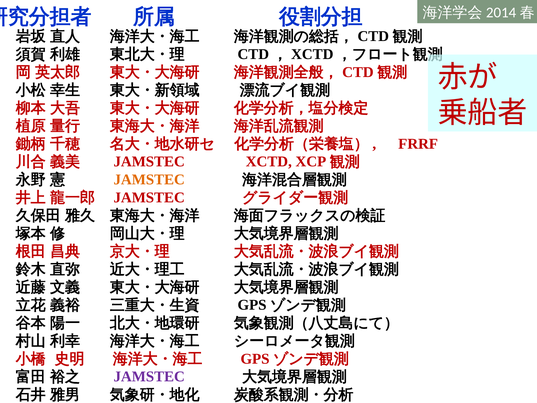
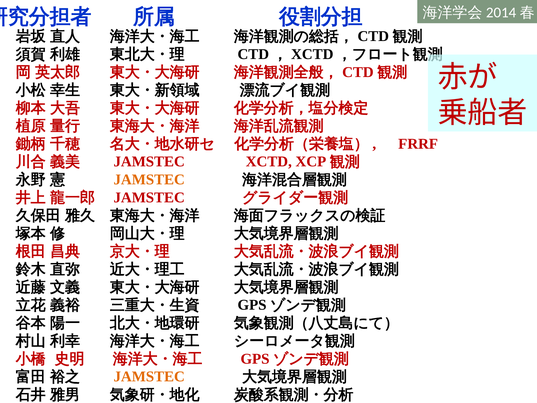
JAMSTEC at (149, 376) colour: purple -> orange
